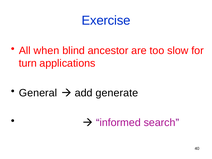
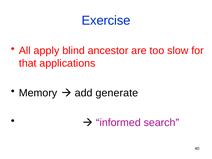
when: when -> apply
turn: turn -> that
General: General -> Memory
